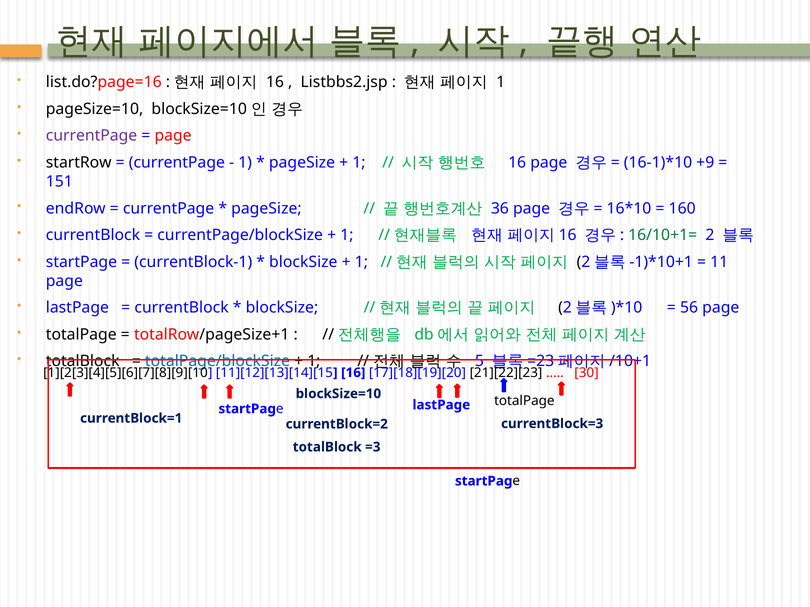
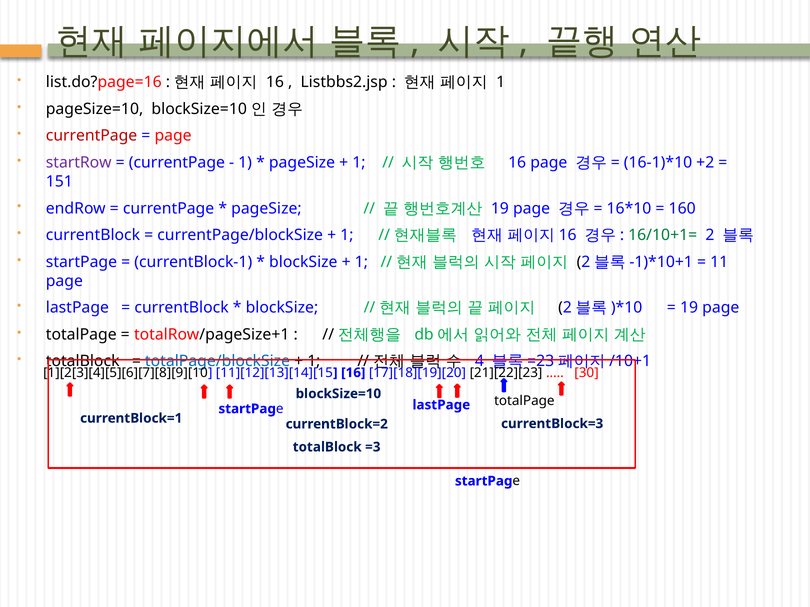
currentPage at (92, 136) colour: purple -> red
startRow colour: black -> purple
+9: +9 -> +2
36 at (500, 208): 36 -> 19
56 at (689, 308): 56 -> 19
5: 5 -> 4
